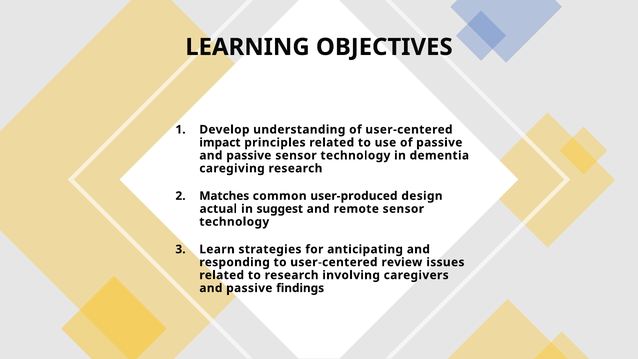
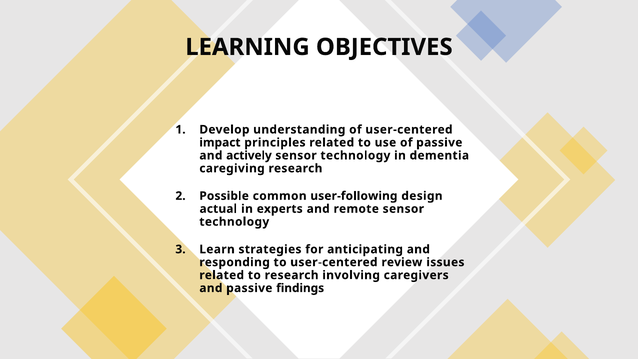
passive at (249, 155): passive -> actively
Matches: Matches -> Possible
user-produced: user-produced -> user-following
suggest: suggest -> experts
